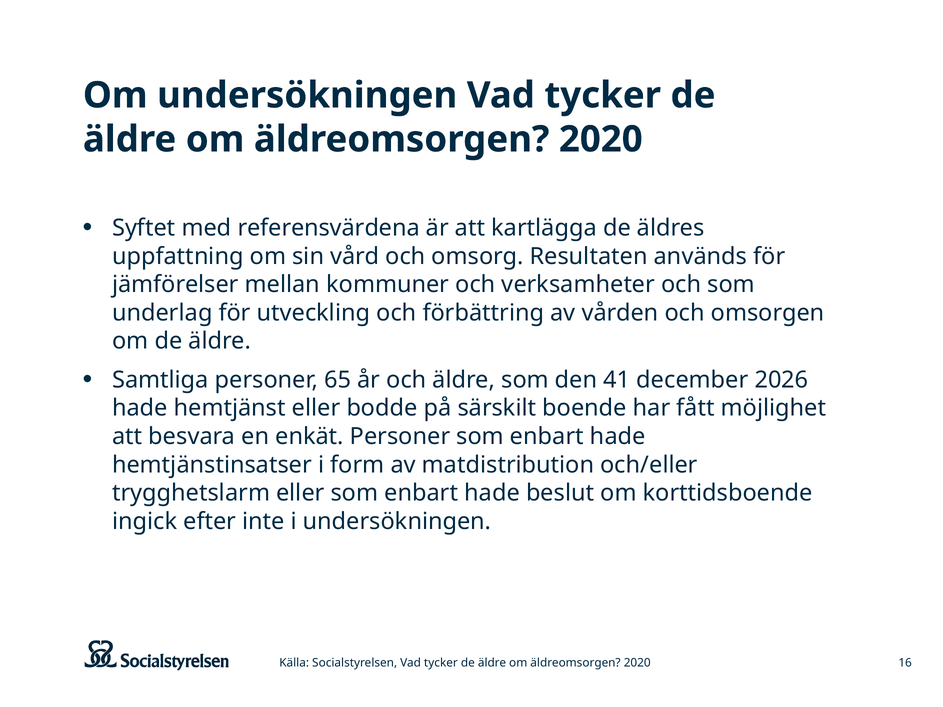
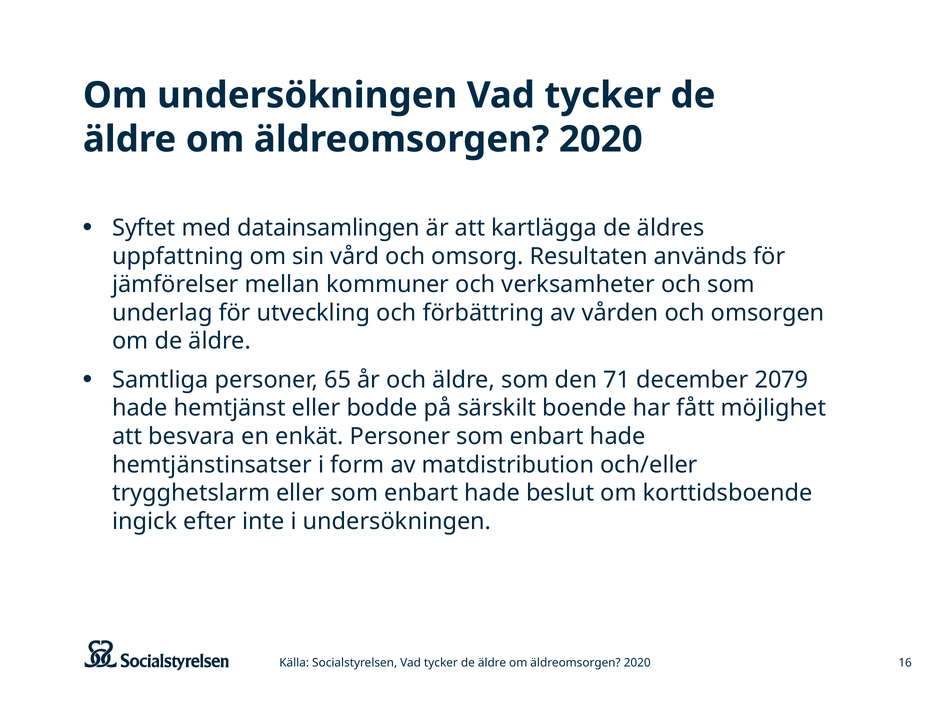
referensvärdena: referensvärdena -> datainsamlingen
41: 41 -> 71
2026: 2026 -> 2079
